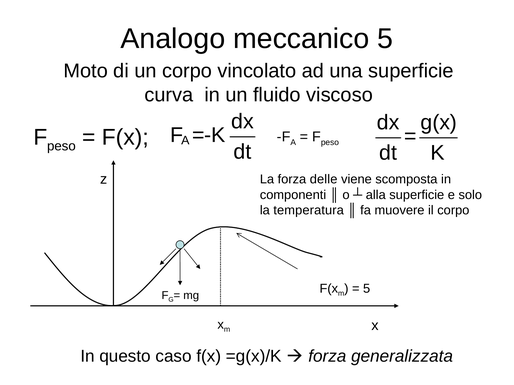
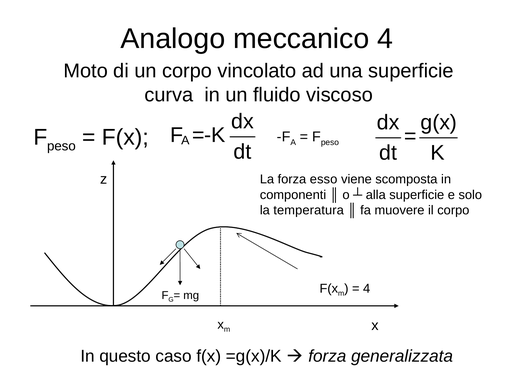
meccanico 5: 5 -> 4
delle: delle -> esso
5 at (367, 289): 5 -> 4
